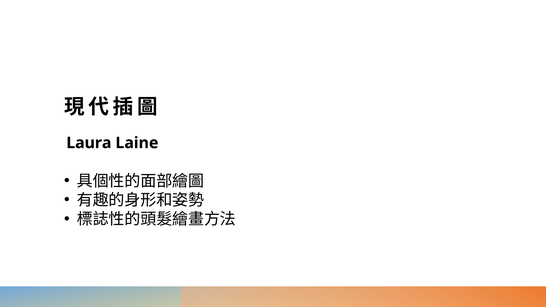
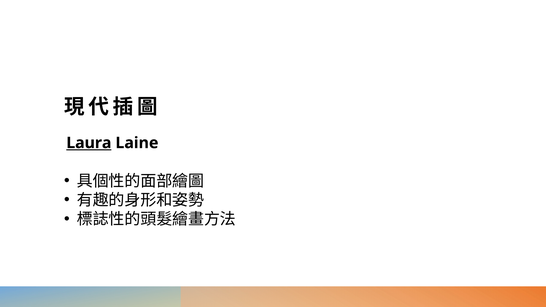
Laura underline: none -> present
